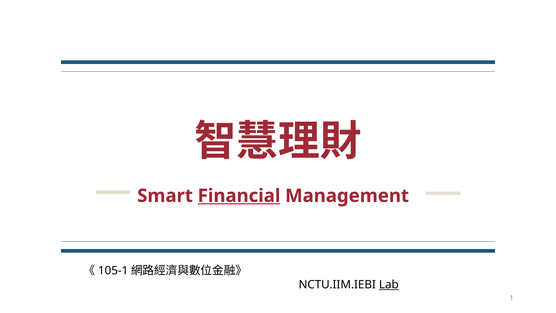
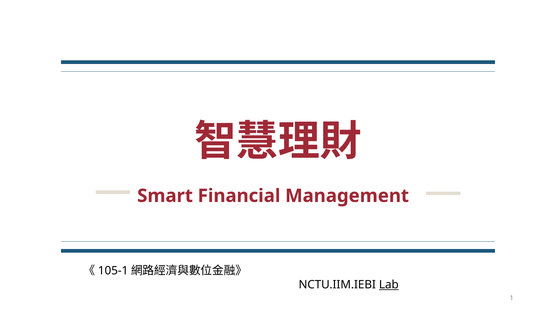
Financial underline: present -> none
